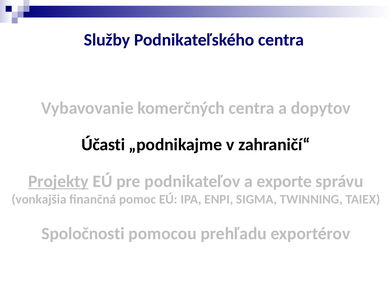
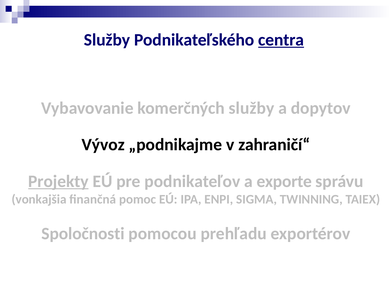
centra at (281, 40) underline: none -> present
komerčných centra: centra -> služby
Účasti: Účasti -> Vývoz
